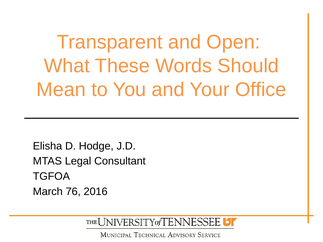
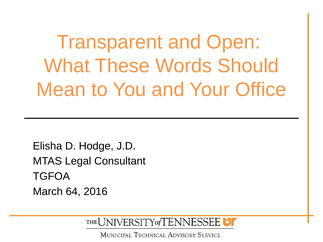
76: 76 -> 64
